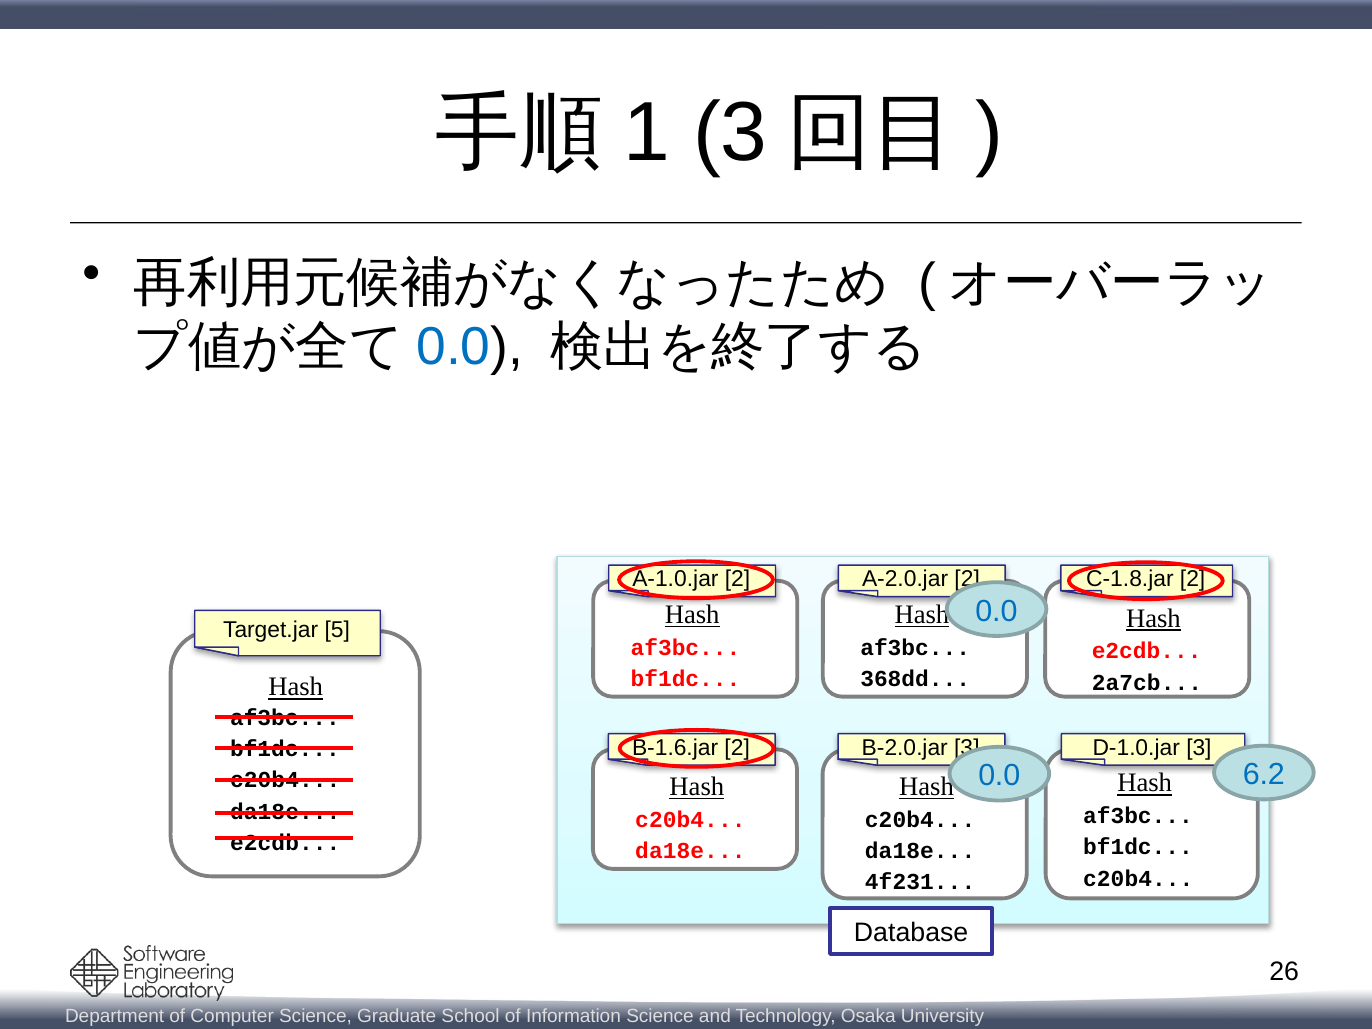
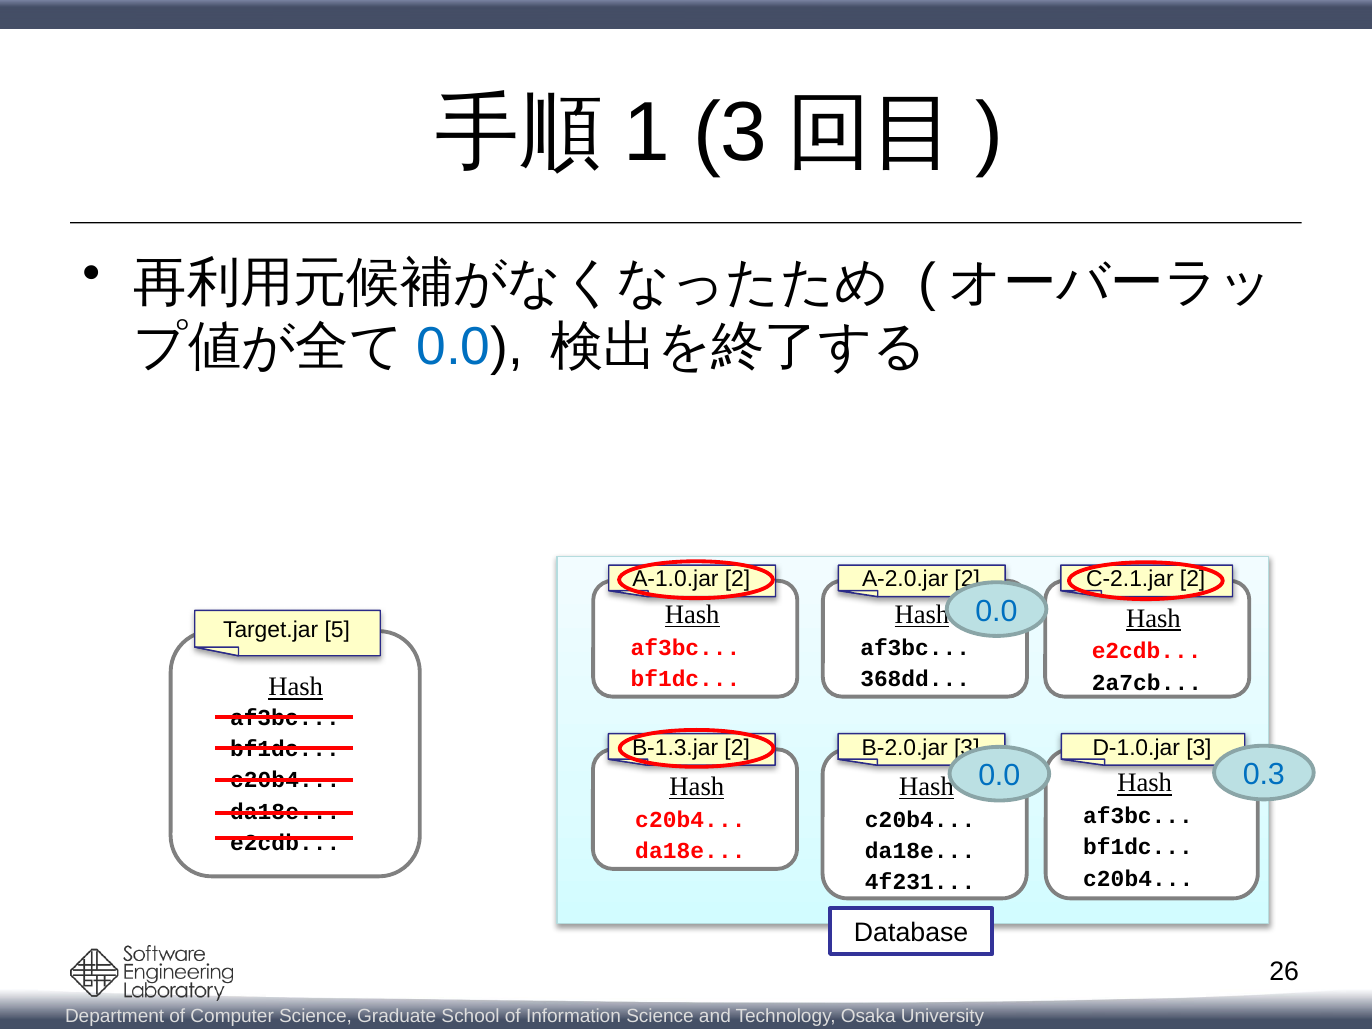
C-1.8.jar: C-1.8.jar -> C-2.1.jar
B-1.6.jar: B-1.6.jar -> B-1.3.jar
6.2: 6.2 -> 0.3
